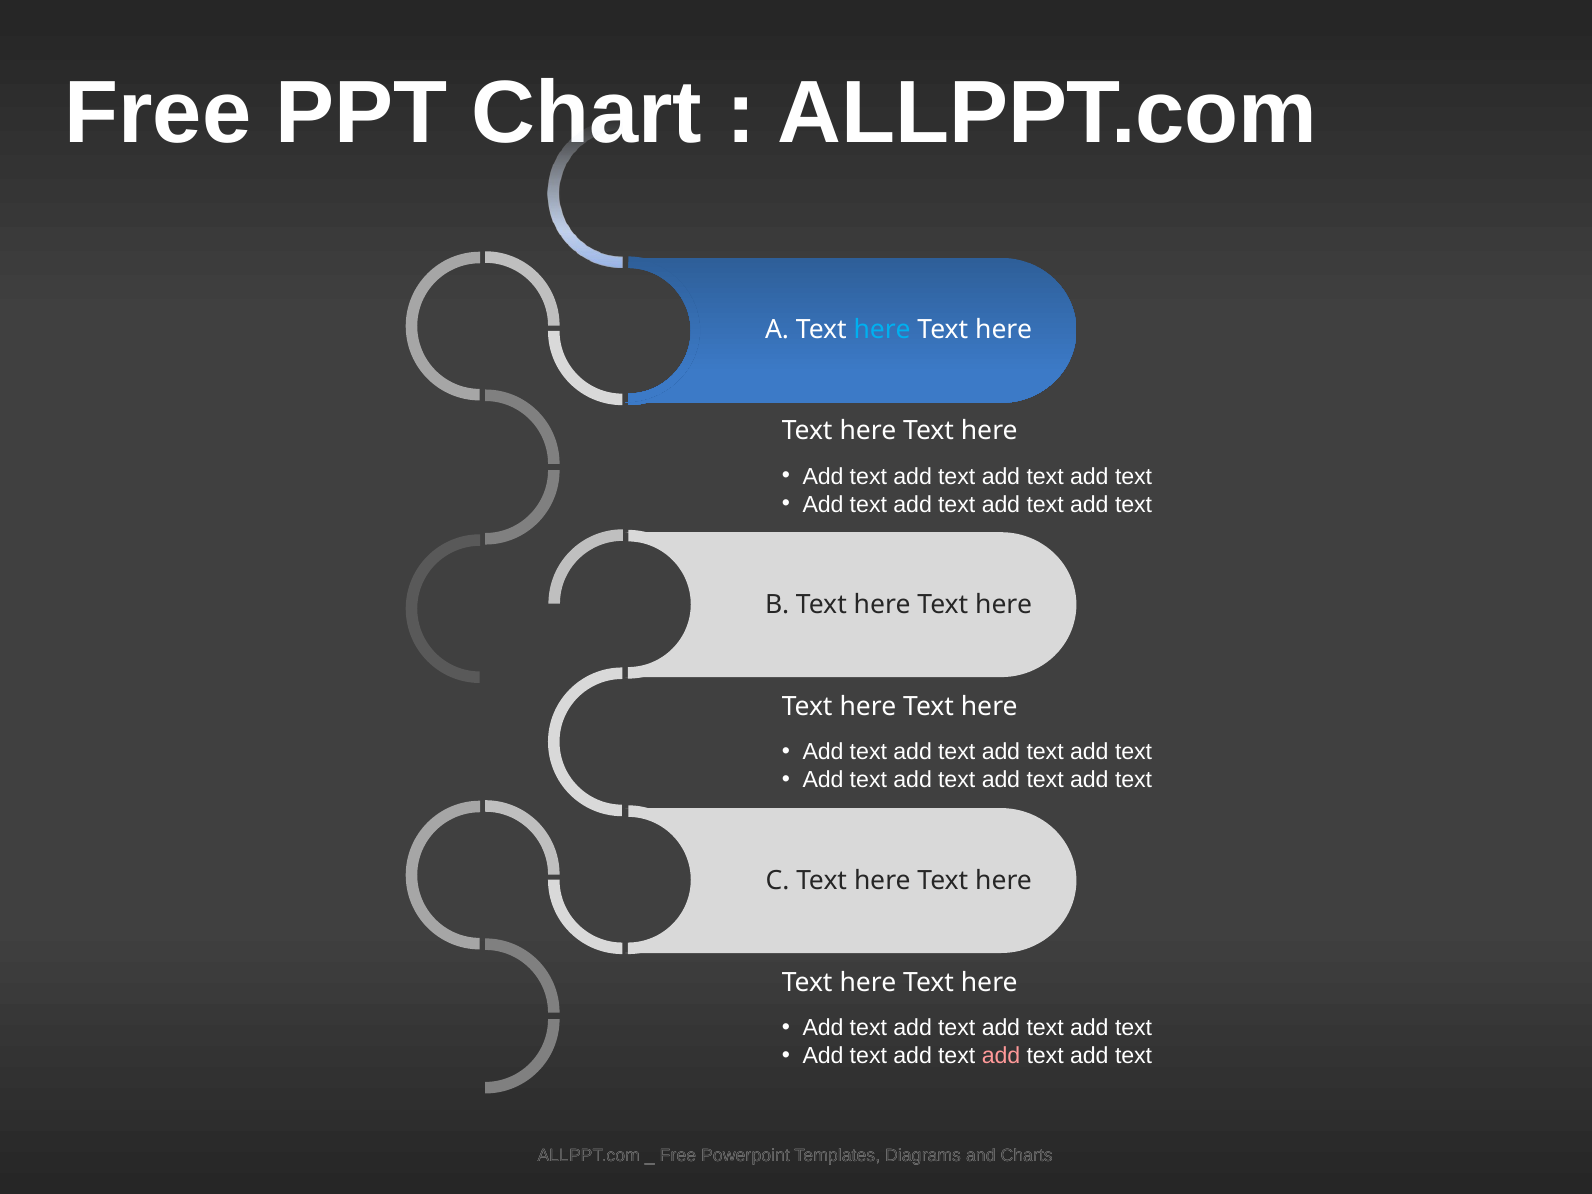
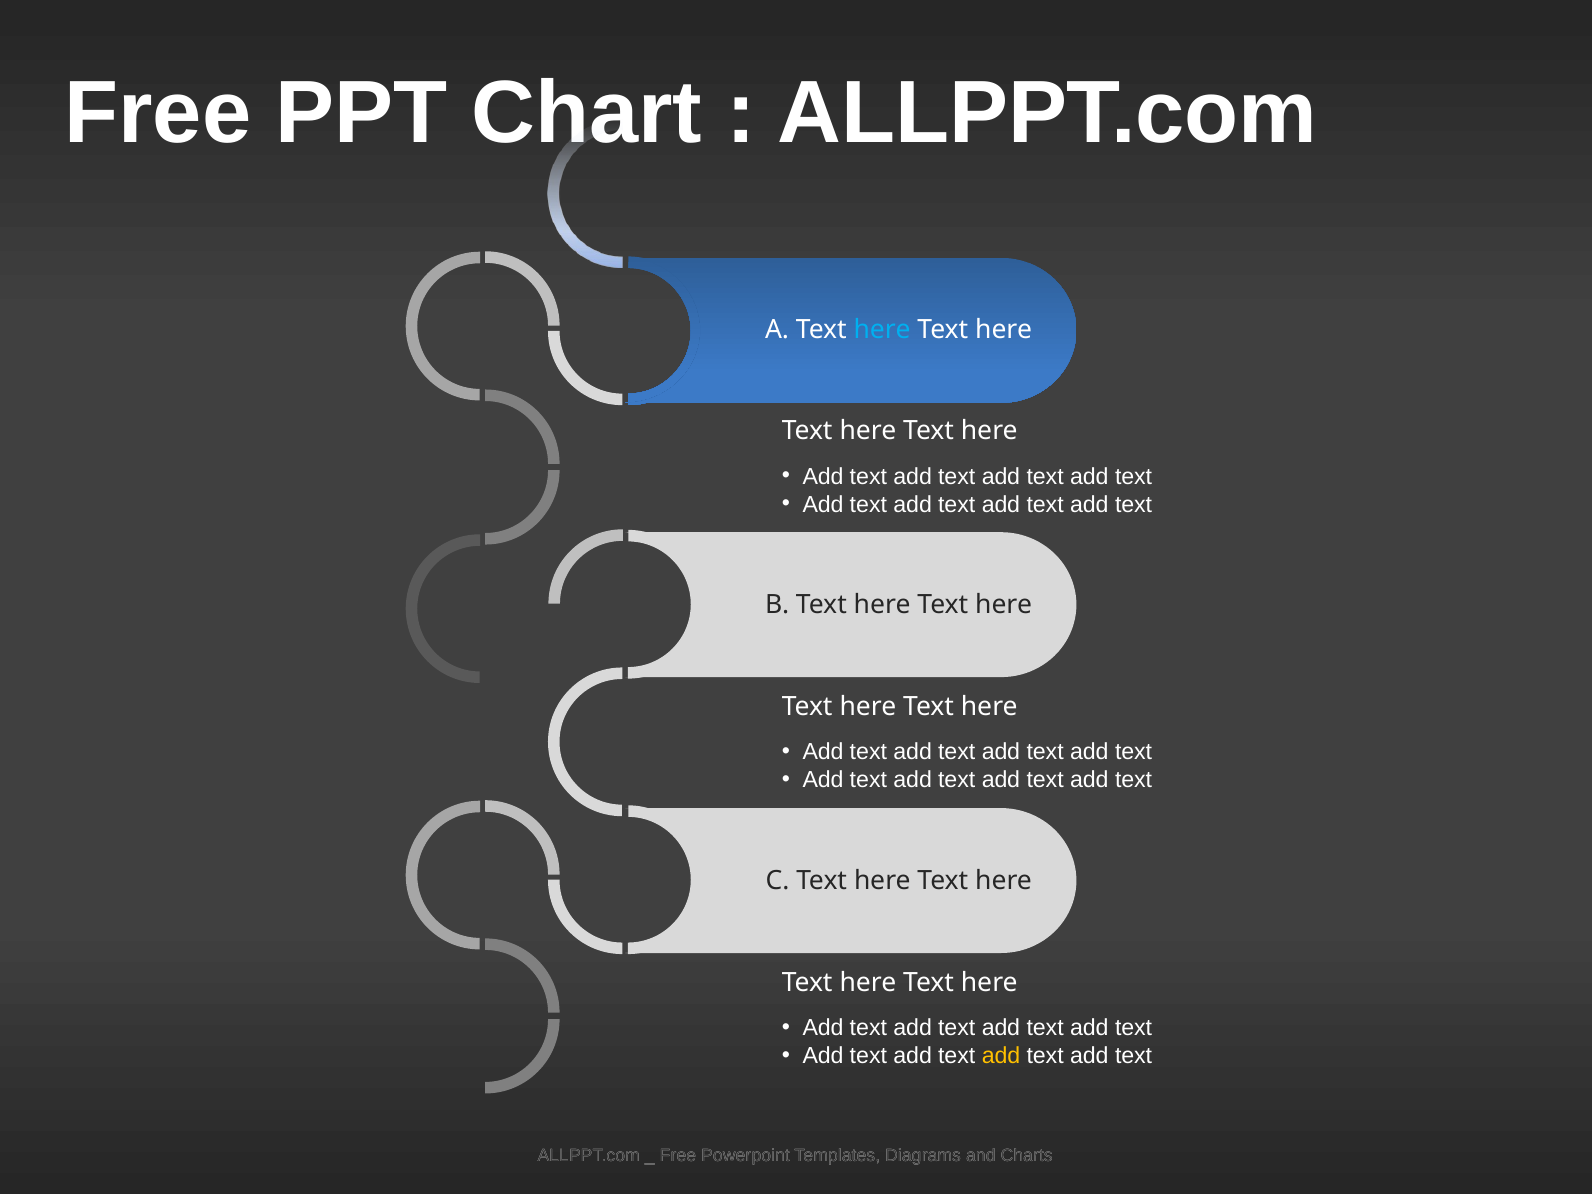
add at (1001, 1056) colour: pink -> yellow
